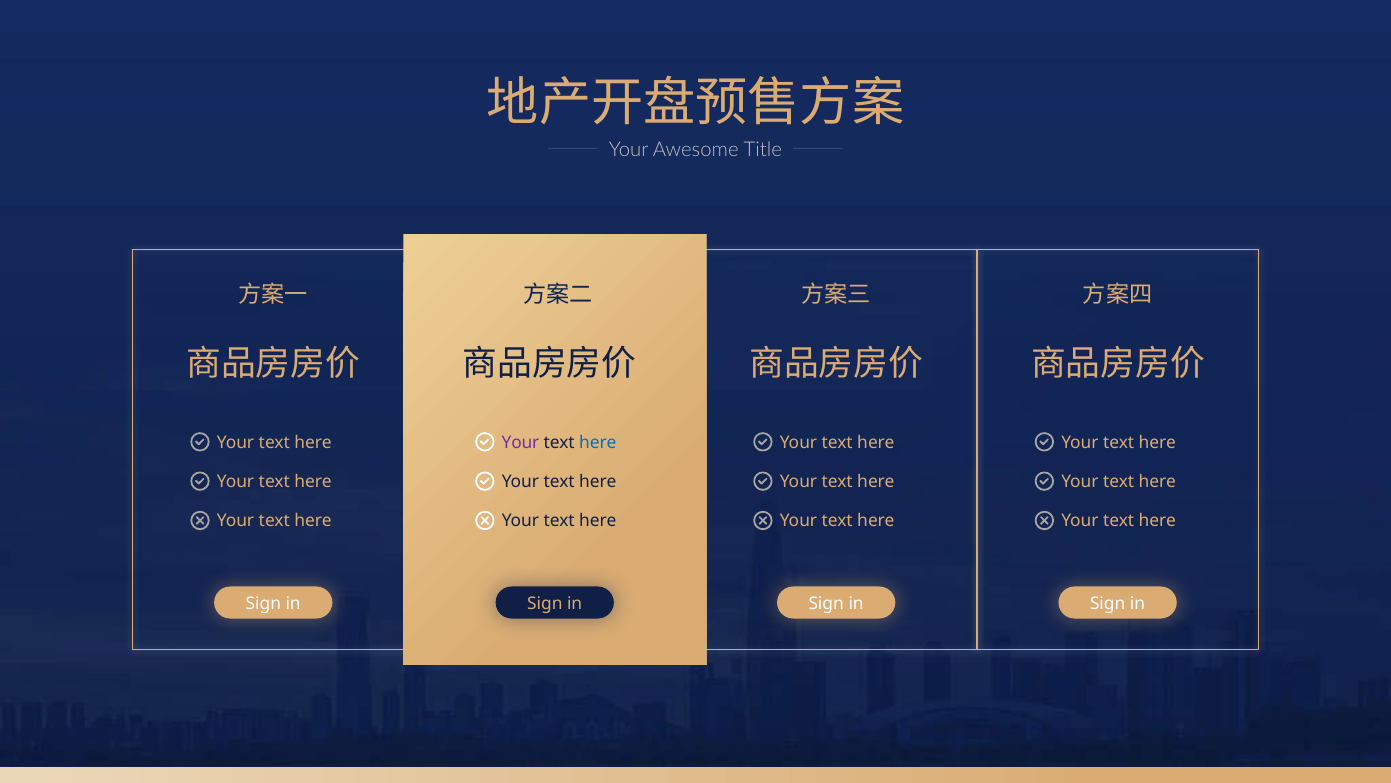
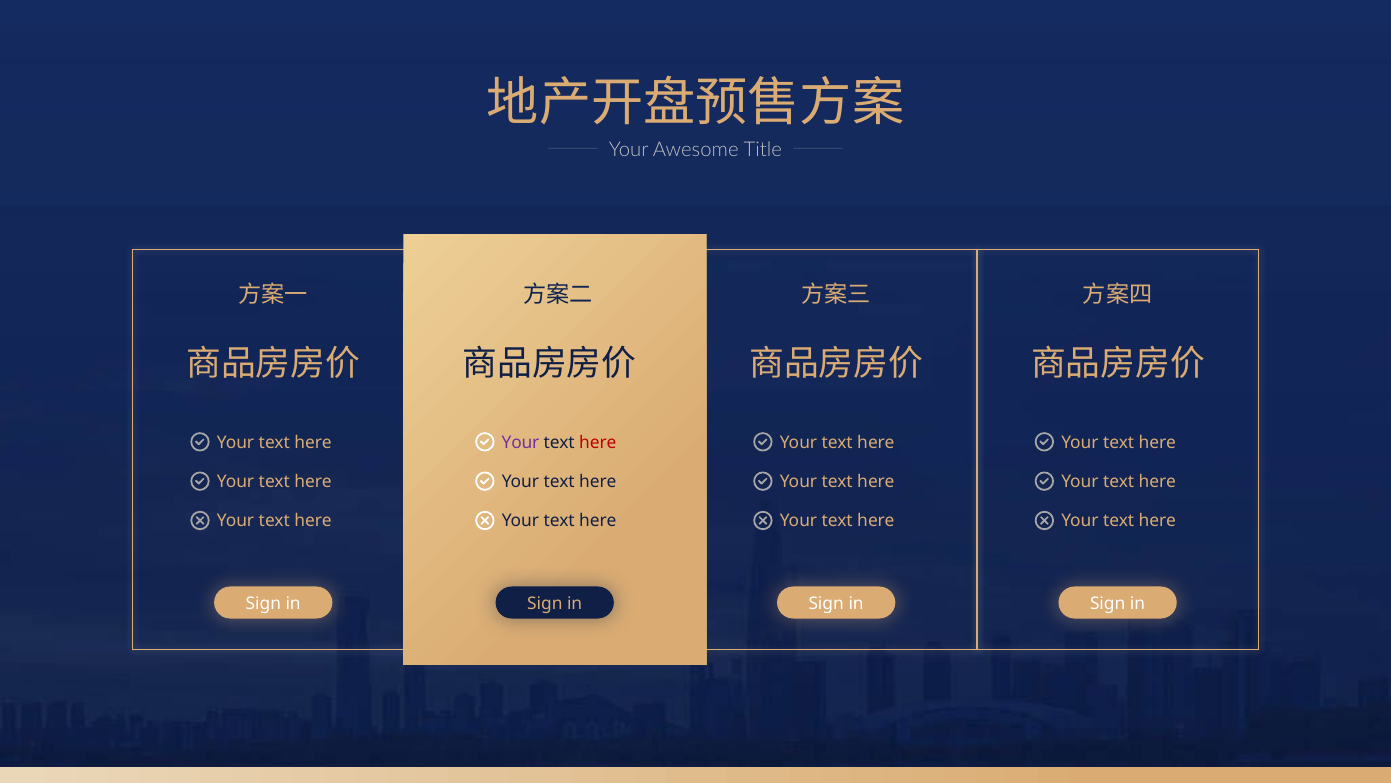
here at (598, 443) colour: blue -> red
